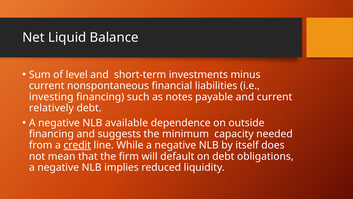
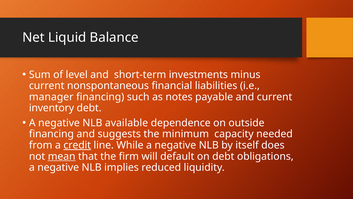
investing: investing -> manager
relatively: relatively -> inventory
mean underline: none -> present
